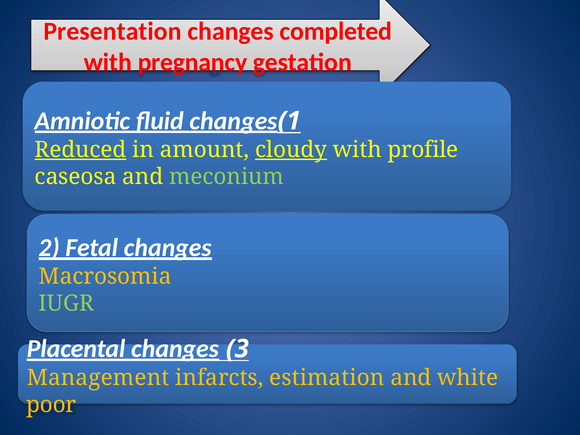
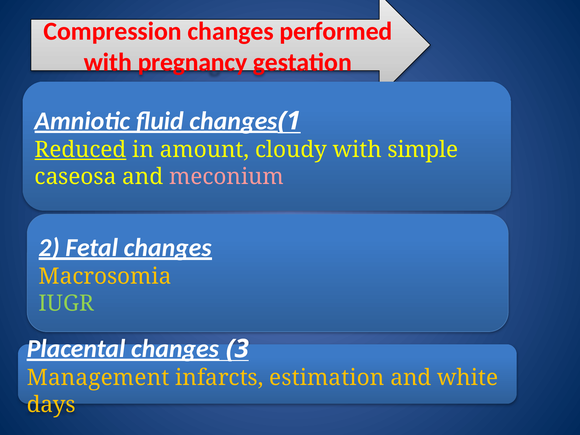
Presentation: Presentation -> Compression
completed: completed -> performed
cloudy underline: present -> none
profile: profile -> simple
meconium colour: light green -> pink
poor: poor -> days
